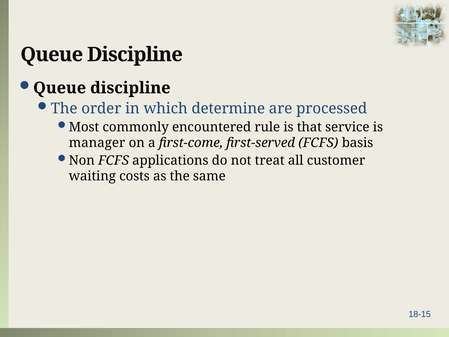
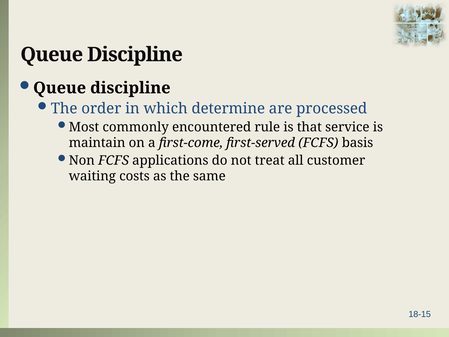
manager: manager -> maintain
